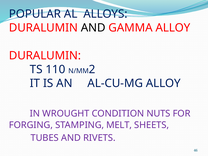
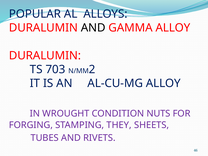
110: 110 -> 703
MELT: MELT -> THEY
